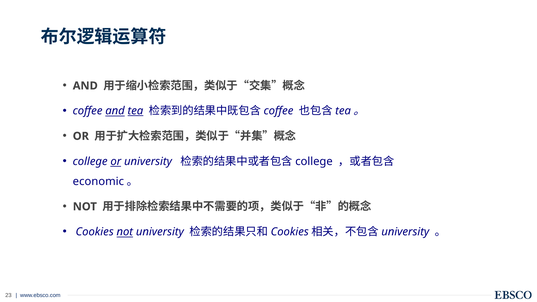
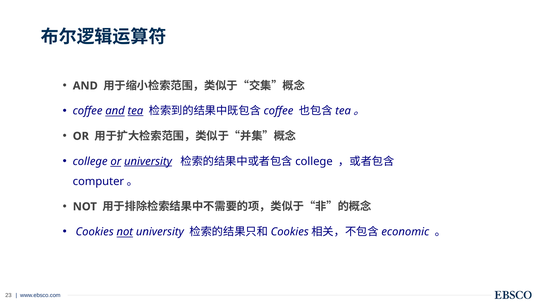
university at (148, 161) underline: none -> present
economic: economic -> computer
university at (405, 232): university -> economic
